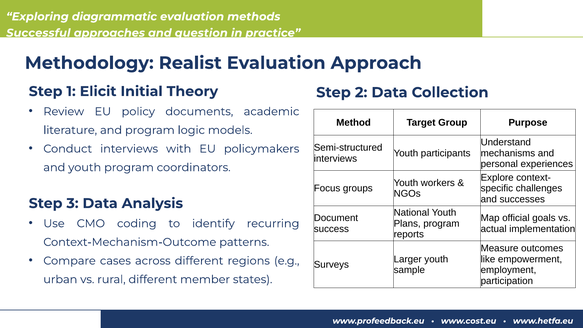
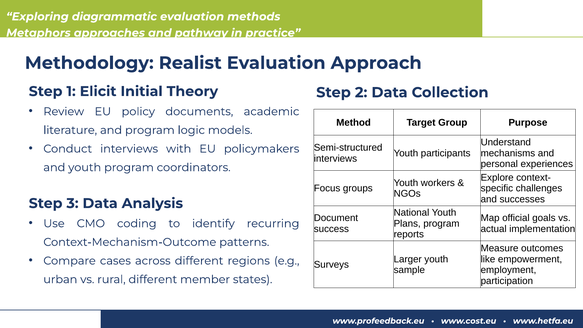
Successful: Successful -> Metaphors
question: question -> pathway
